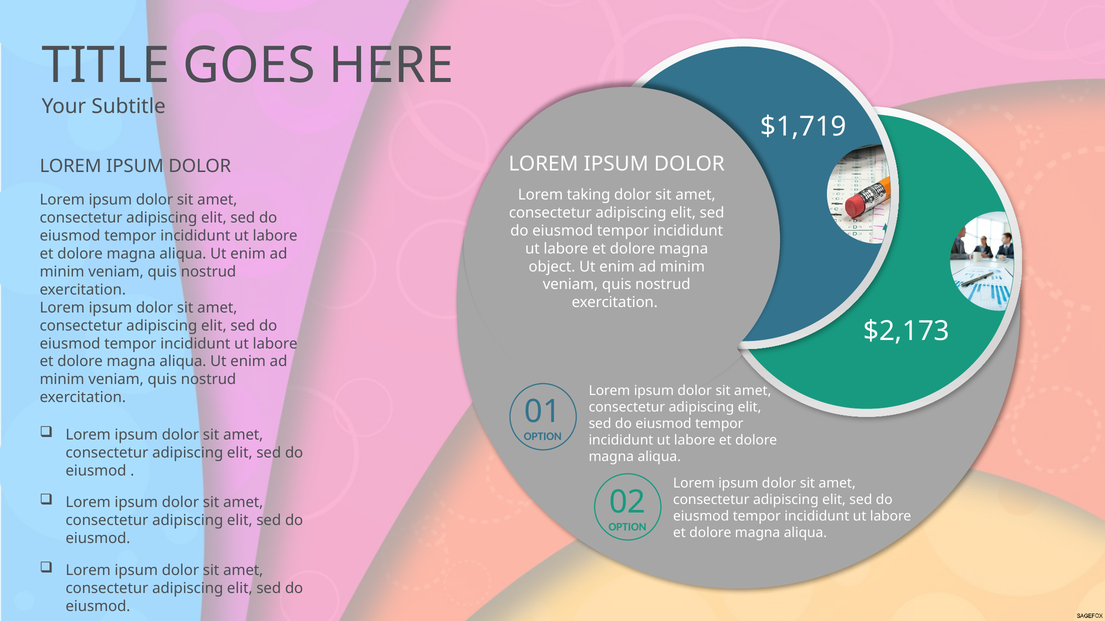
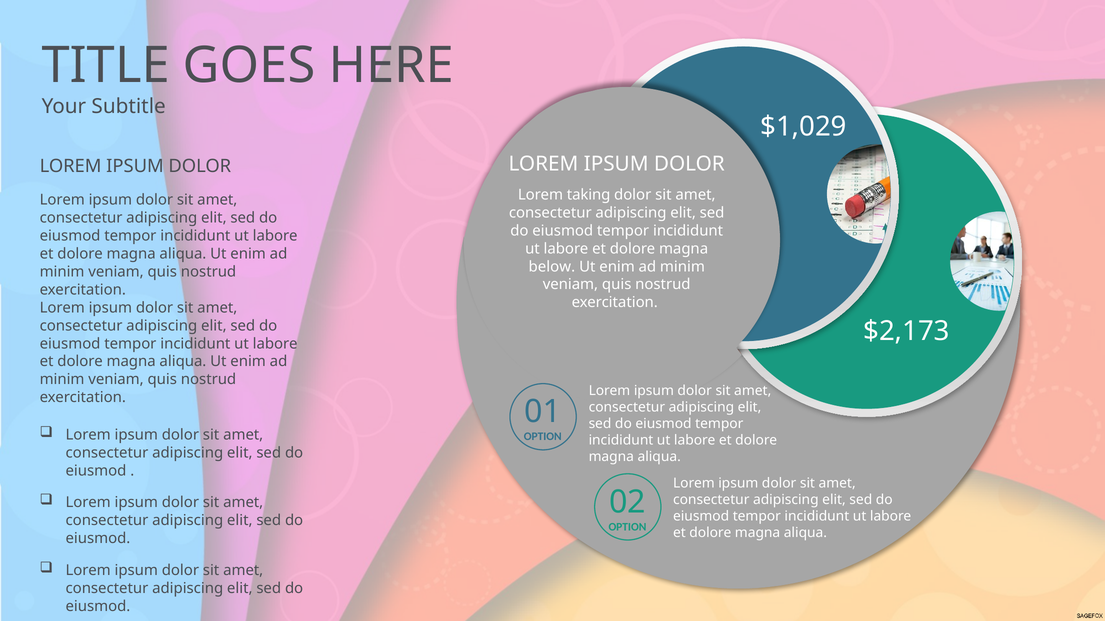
$1,719: $1,719 -> $1,029
object: object -> below
